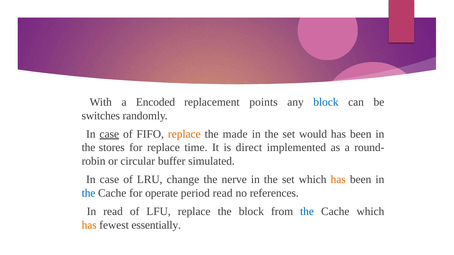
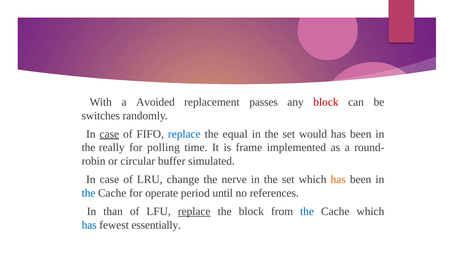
Encoded: Encoded -> Avoided
points: points -> passes
block at (326, 102) colour: blue -> red
replace at (184, 134) colour: orange -> blue
made: made -> equal
stores: stores -> really
for replace: replace -> polling
direct: direct -> frame
period read: read -> until
In read: read -> than
replace at (194, 212) underline: none -> present
has at (89, 225) colour: orange -> blue
